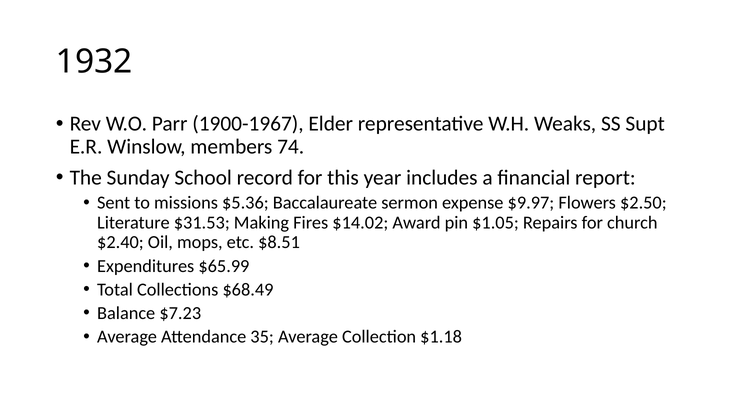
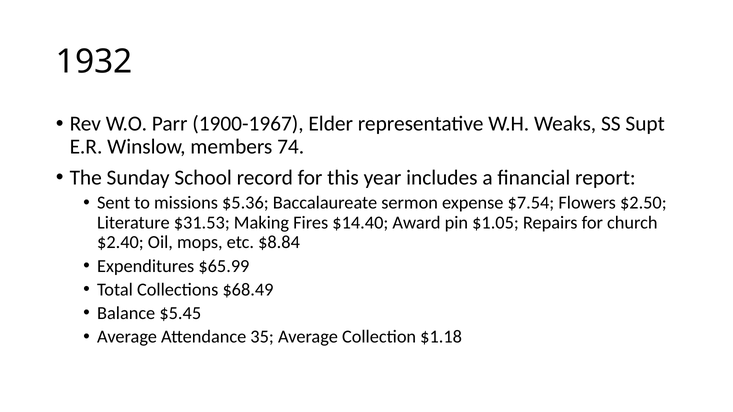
$9.97: $9.97 -> $7.54
$14.02: $14.02 -> $14.40
$8.51: $8.51 -> $8.84
$7.23: $7.23 -> $5.45
